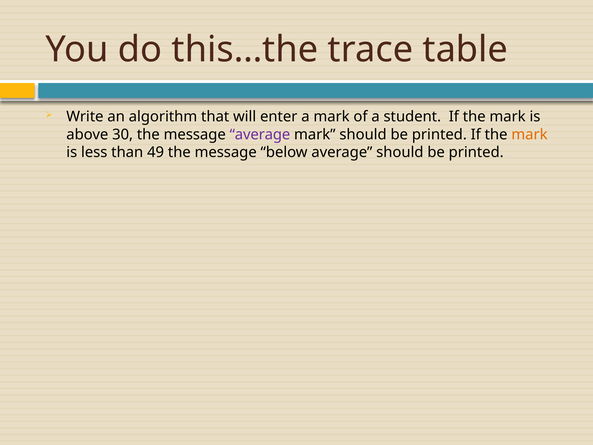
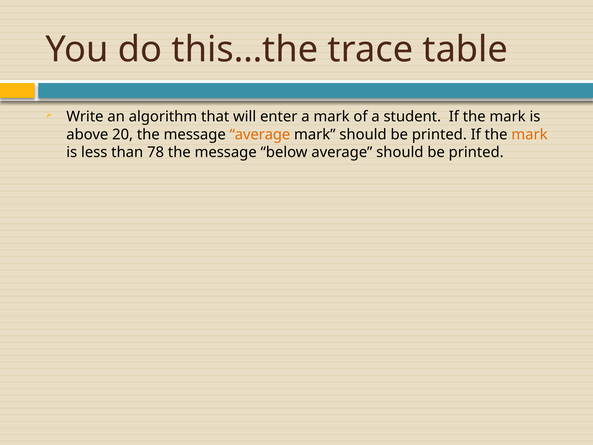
30: 30 -> 20
average at (260, 134) colour: purple -> orange
49: 49 -> 78
